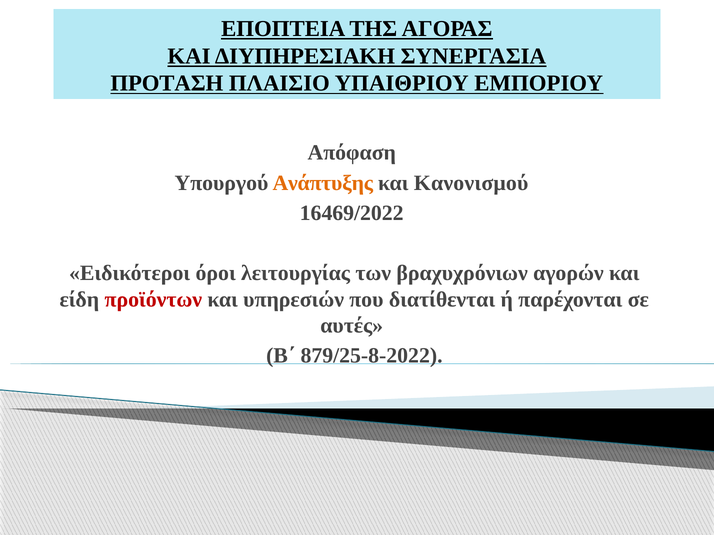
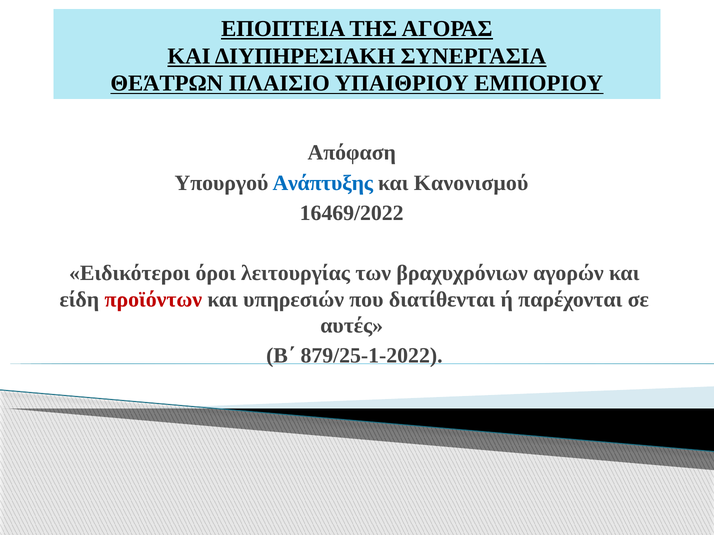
ΠΡΟΤΑΣΗ: ΠΡΟΤΑΣΗ -> ΘΕΆΤΡΩΝ
Ανάπτυξης colour: orange -> blue
879/25-8-2022: 879/25-8-2022 -> 879/25-1-2022
